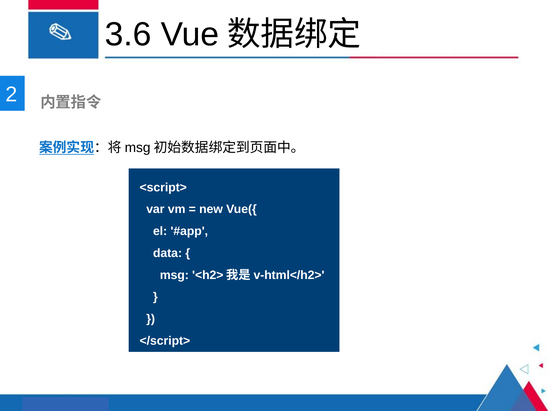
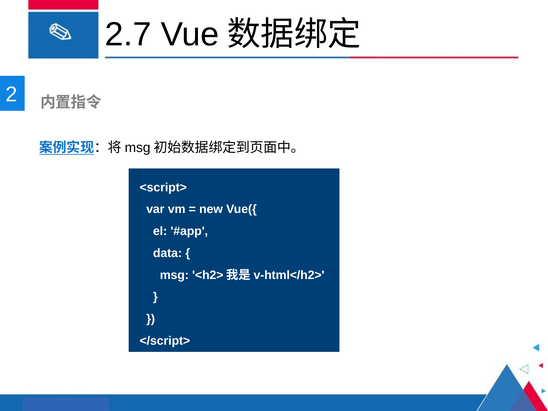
3.6: 3.6 -> 2.7
